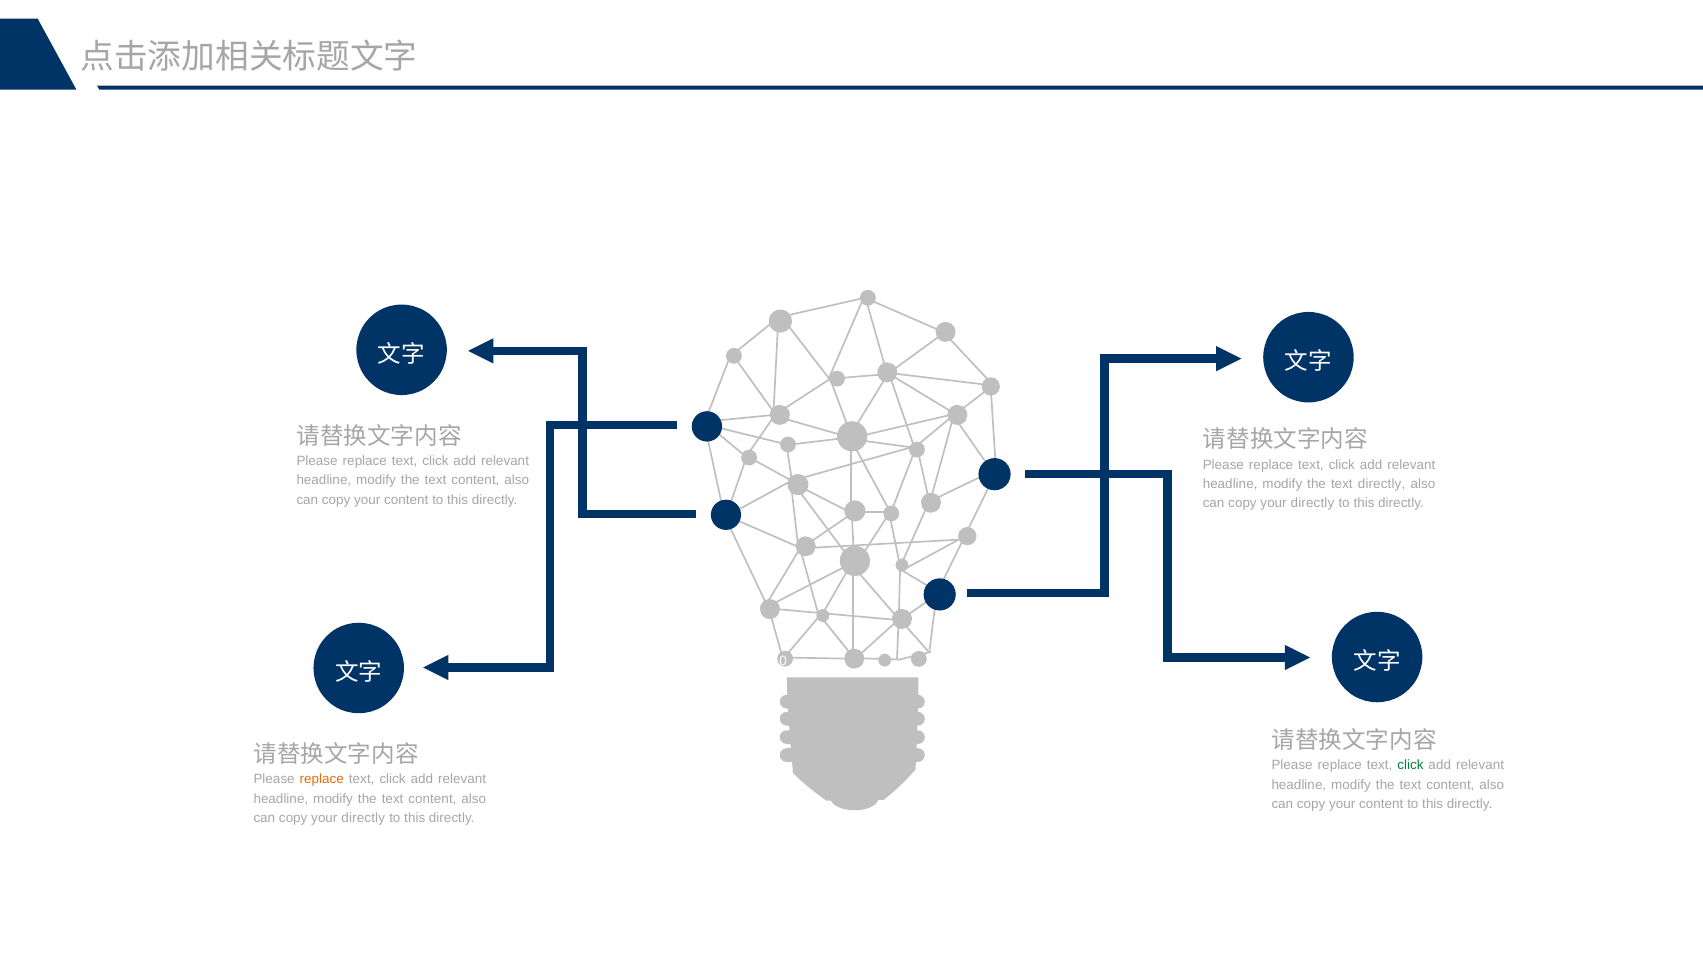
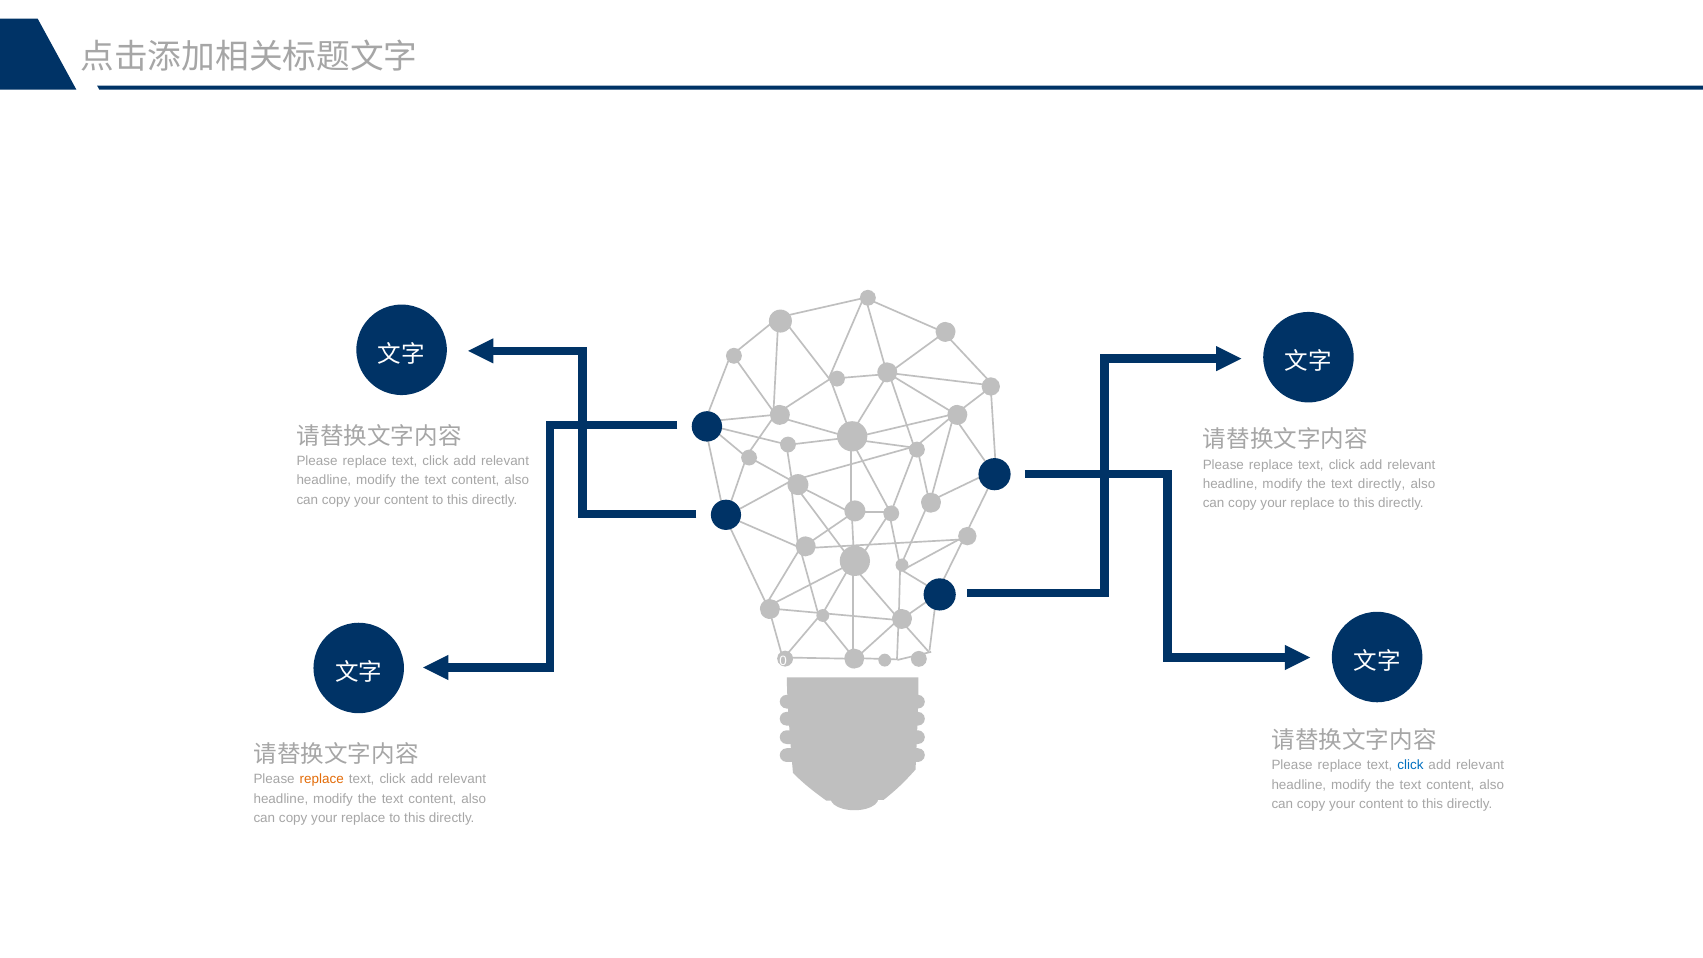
directly at (1313, 503): directly -> replace
click at (1411, 765) colour: green -> blue
directly at (363, 818): directly -> replace
